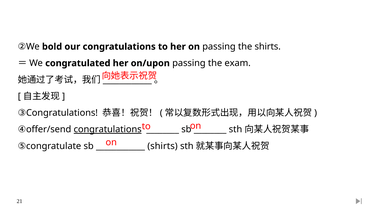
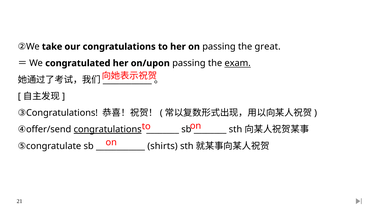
bold: bold -> take
the shirts: shirts -> great
exam underline: none -> present
